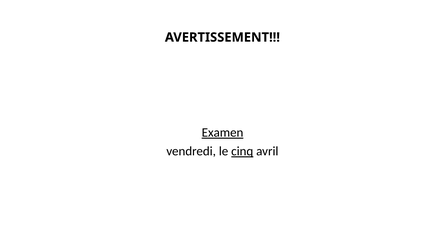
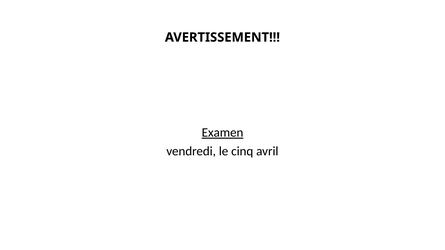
cinq underline: present -> none
